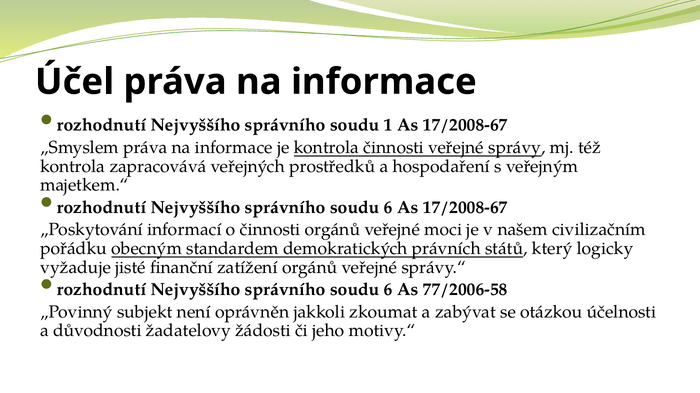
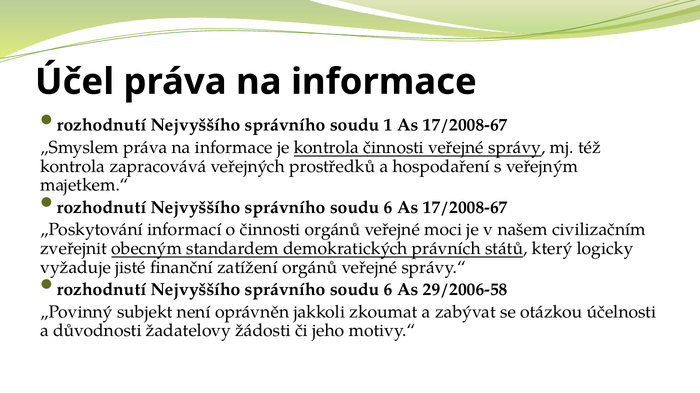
pořádku: pořádku -> zveřejnit
77/2006-58: 77/2006-58 -> 29/2006-58
